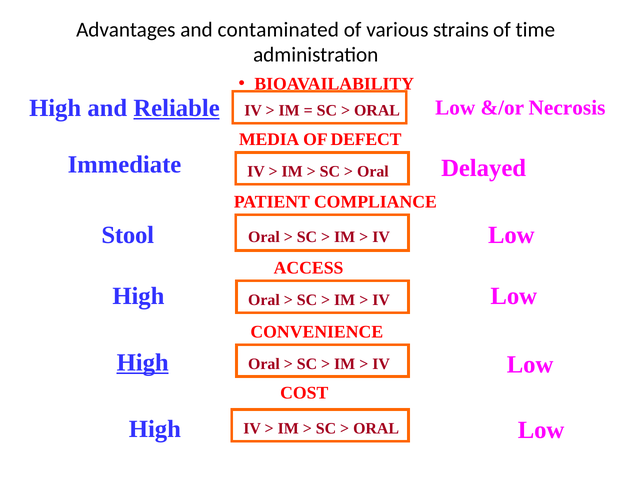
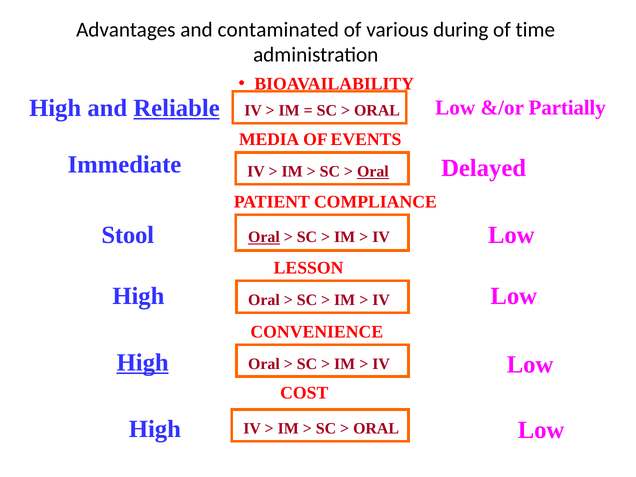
strains: strains -> during
Necrosis: Necrosis -> Partially
DEFECT: DEFECT -> EVENTS
Oral at (373, 172) underline: none -> present
Oral at (264, 237) underline: none -> present
ACCESS: ACCESS -> LESSON
